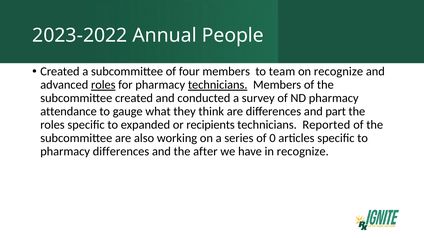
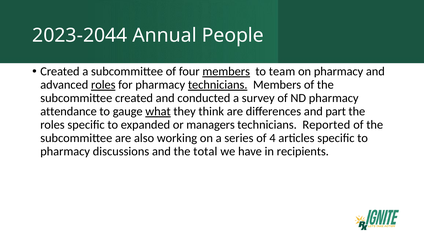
2023-2022: 2023-2022 -> 2023-2044
members at (226, 72) underline: none -> present
on recognize: recognize -> pharmacy
what underline: none -> present
recipients: recipients -> managers
0: 0 -> 4
pharmacy differences: differences -> discussions
after: after -> total
in recognize: recognize -> recipients
